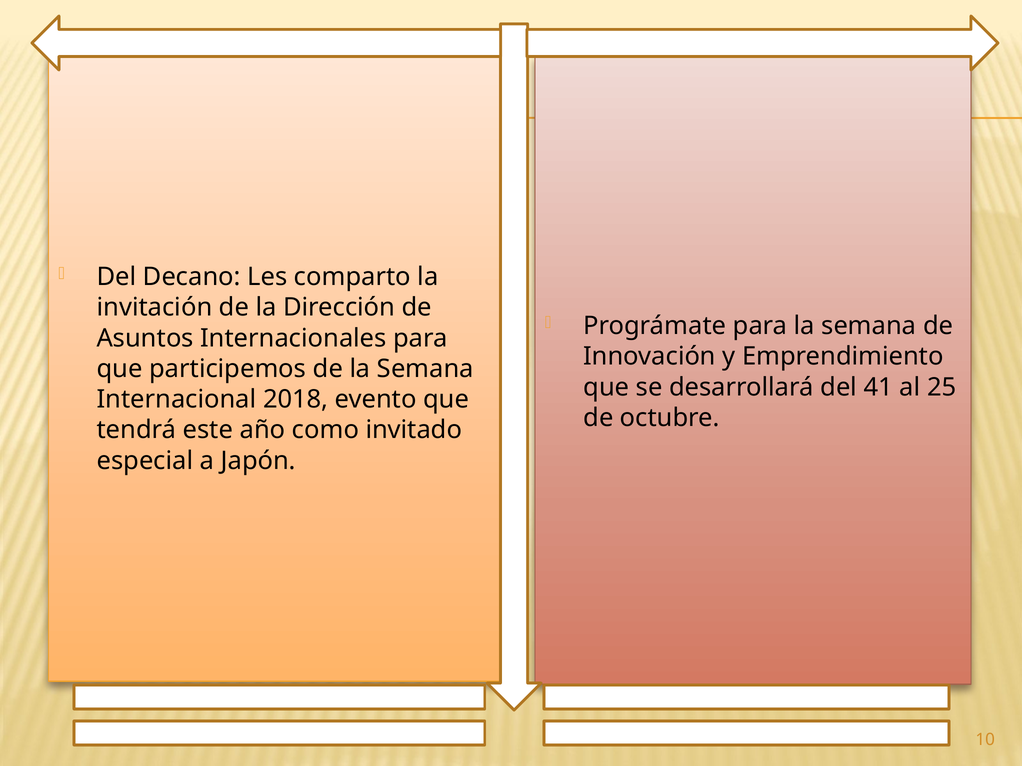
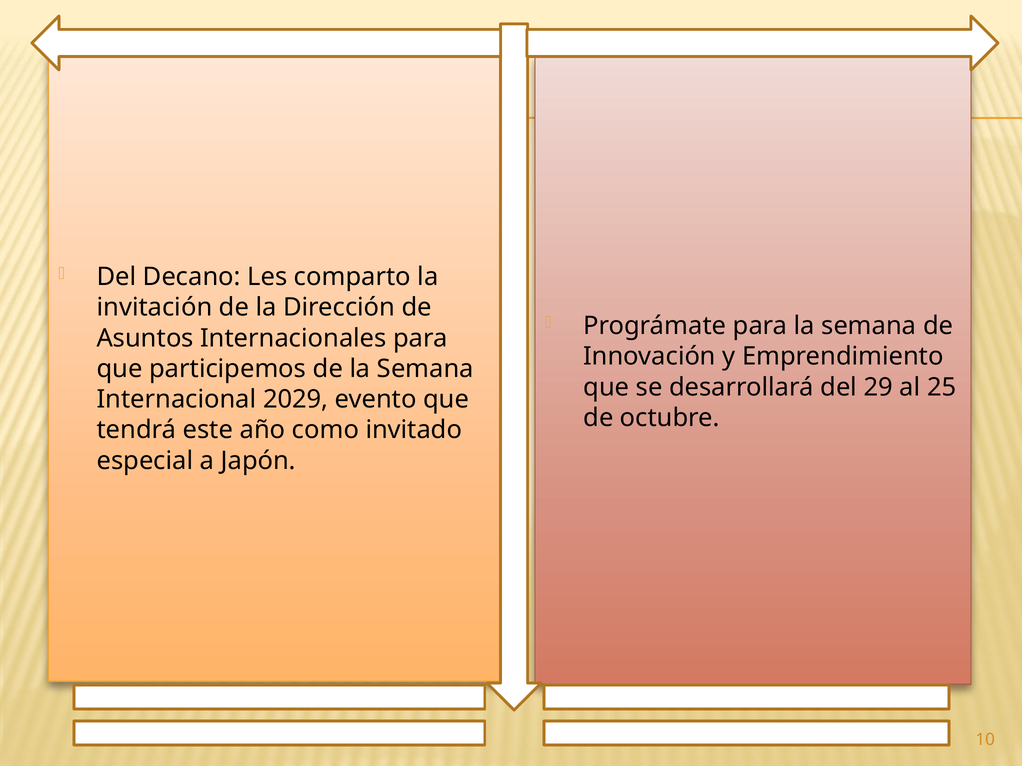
41: 41 -> 29
2018: 2018 -> 2029
